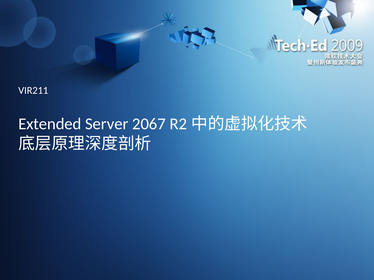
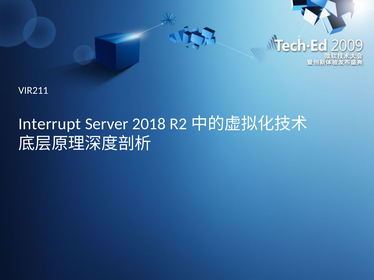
Extended: Extended -> Interrupt
2067: 2067 -> 2018
